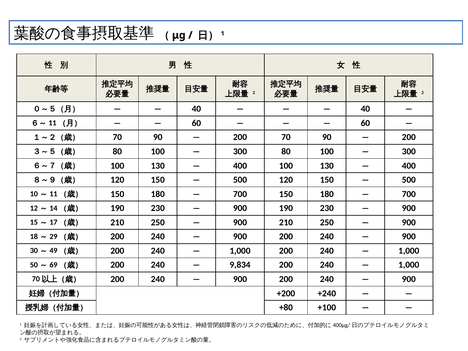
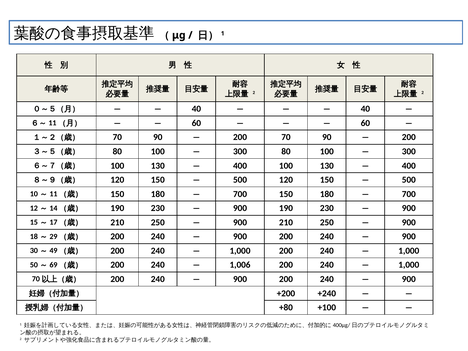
9,834: 9,834 -> 1,006
